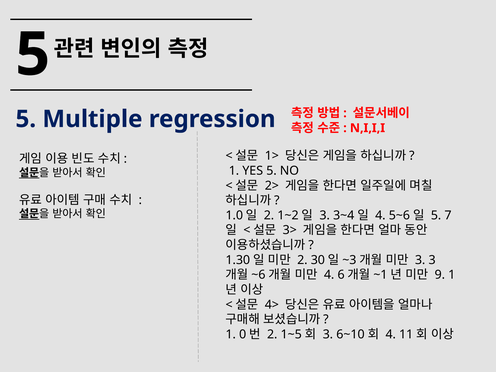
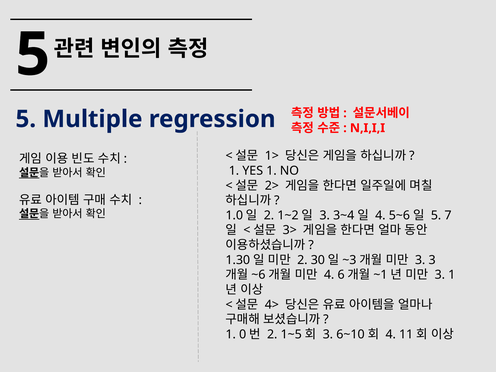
YES 5: 5 -> 1
9 at (440, 275): 9 -> 3
